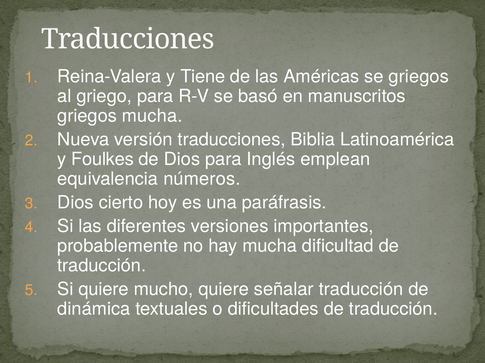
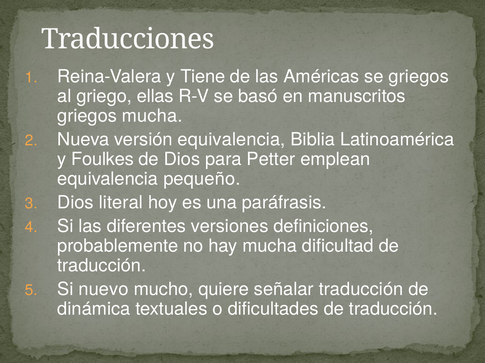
griego para: para -> ellas
versión traducciones: traducciones -> equivalencia
Inglés: Inglés -> Petter
números: números -> pequeño
cierto: cierto -> literal
importantes: importantes -> definiciones
Si quiere: quiere -> nuevo
